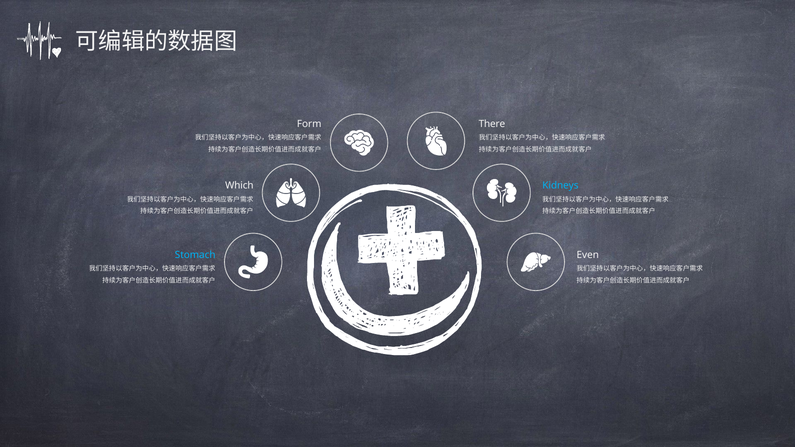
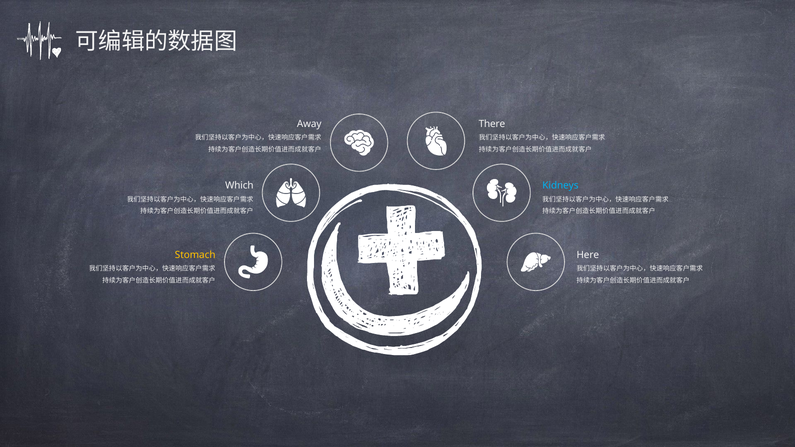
Form: Form -> Away
Stomach colour: light blue -> yellow
Even: Even -> Here
